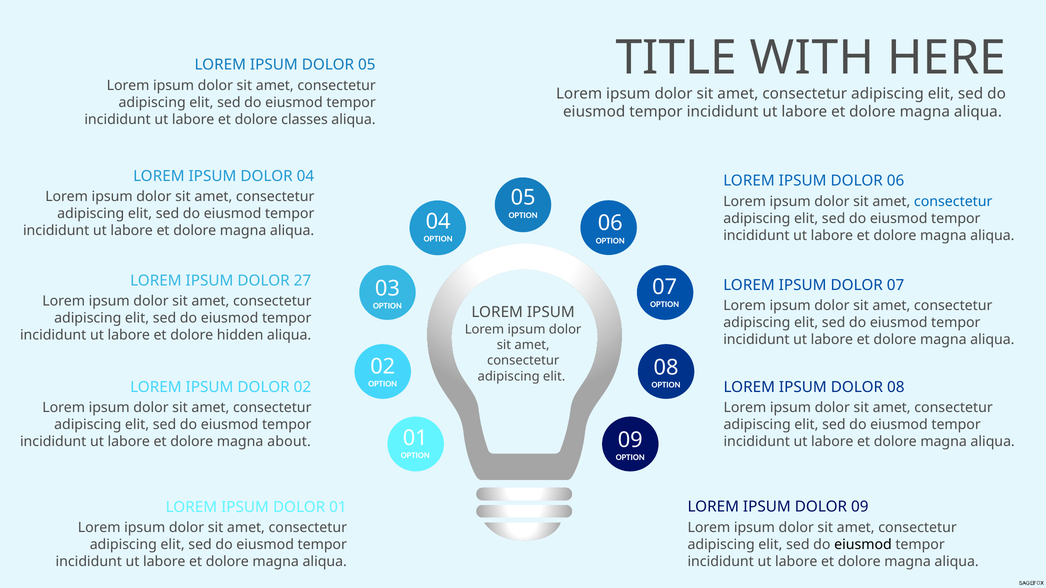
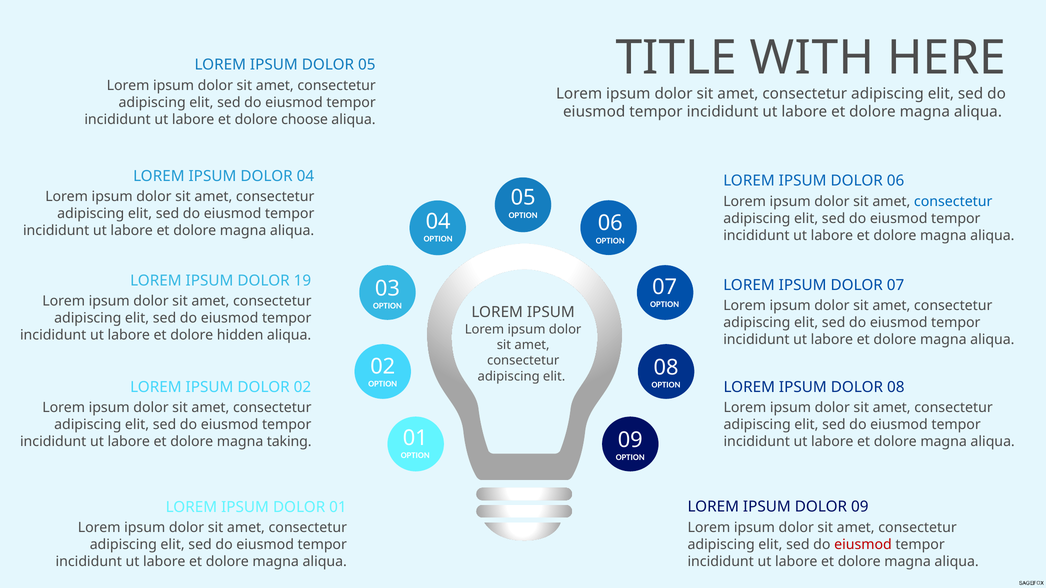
classes: classes -> choose
27: 27 -> 19
about: about -> taking
eiusmod at (863, 545) colour: black -> red
